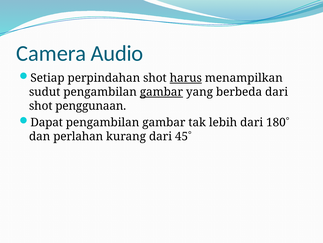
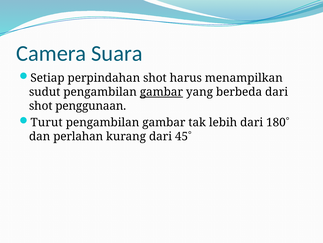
Audio: Audio -> Suara
harus underline: present -> none
Dapat: Dapat -> Turut
